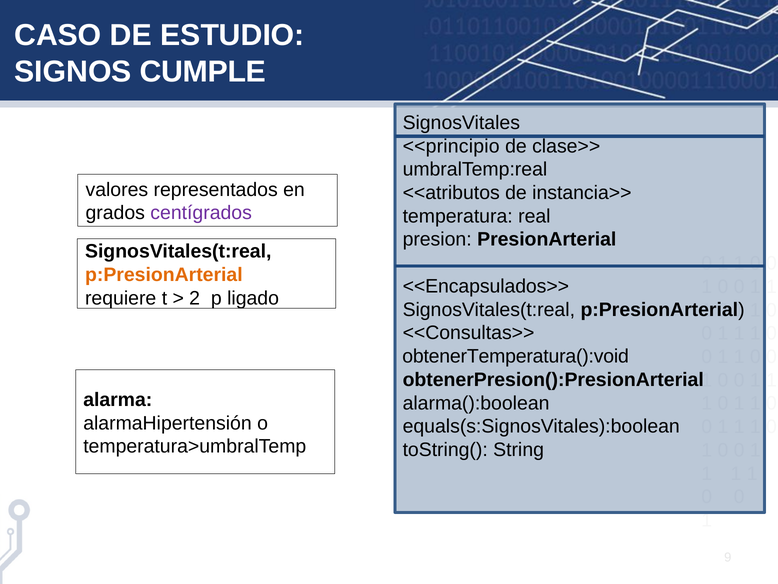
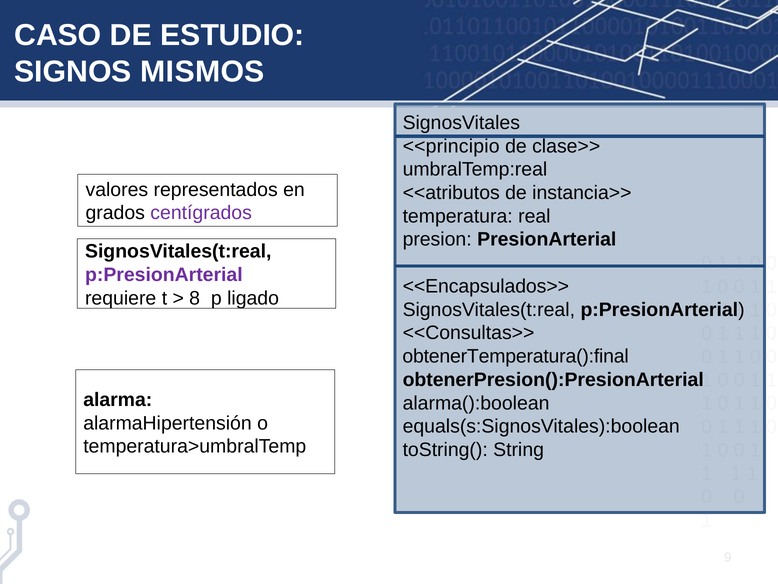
CUMPLE: CUMPLE -> MISMOS
p:PresionArterial at (164, 275) colour: orange -> purple
2: 2 -> 8
obtenerTemperatura():void: obtenerTemperatura():void -> obtenerTemperatura():final
